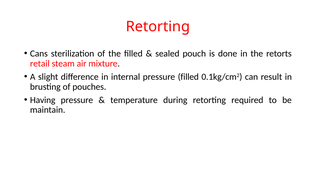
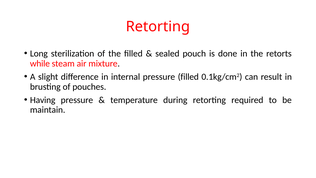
Cans: Cans -> Long
retail: retail -> while
